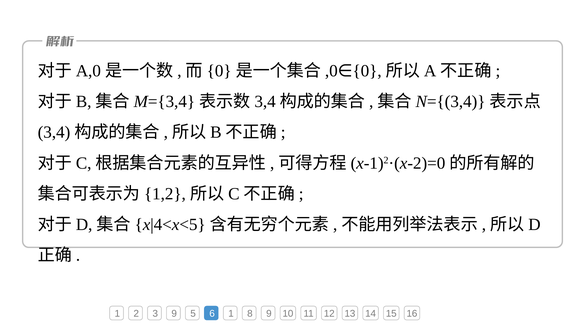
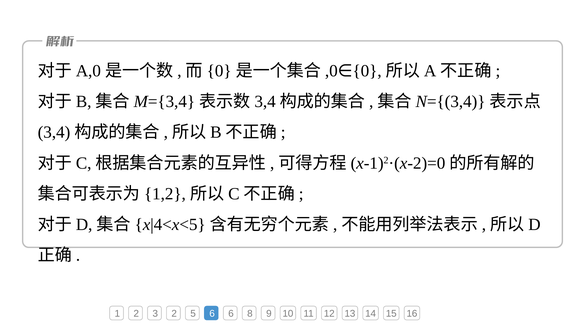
3 9: 9 -> 2
6 1: 1 -> 6
